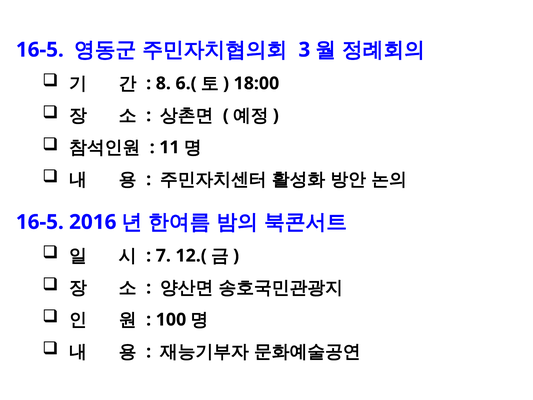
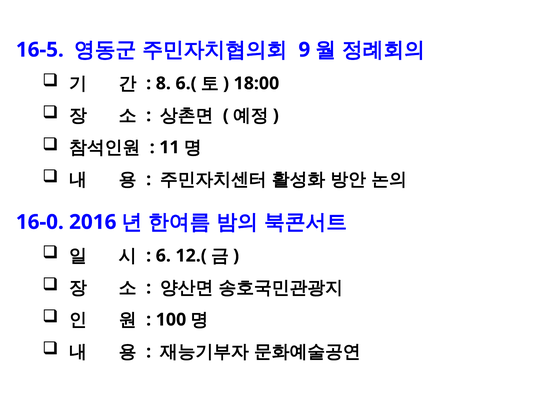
3: 3 -> 9
16-5 at (40, 222): 16-5 -> 16-0
7: 7 -> 6
